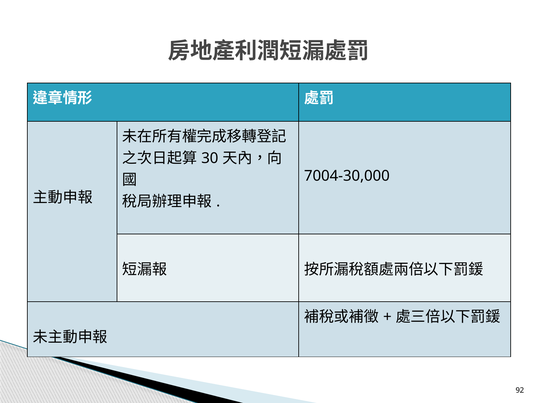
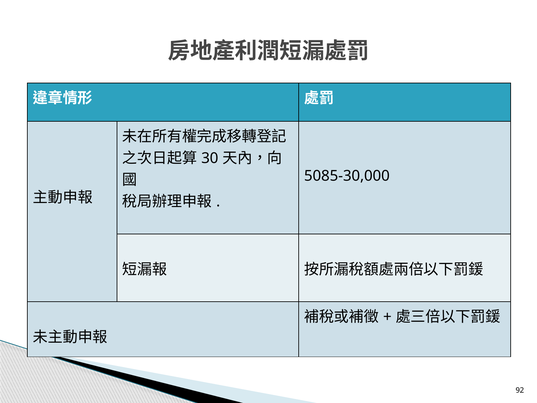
7004-30,000: 7004-30,000 -> 5085-30,000
